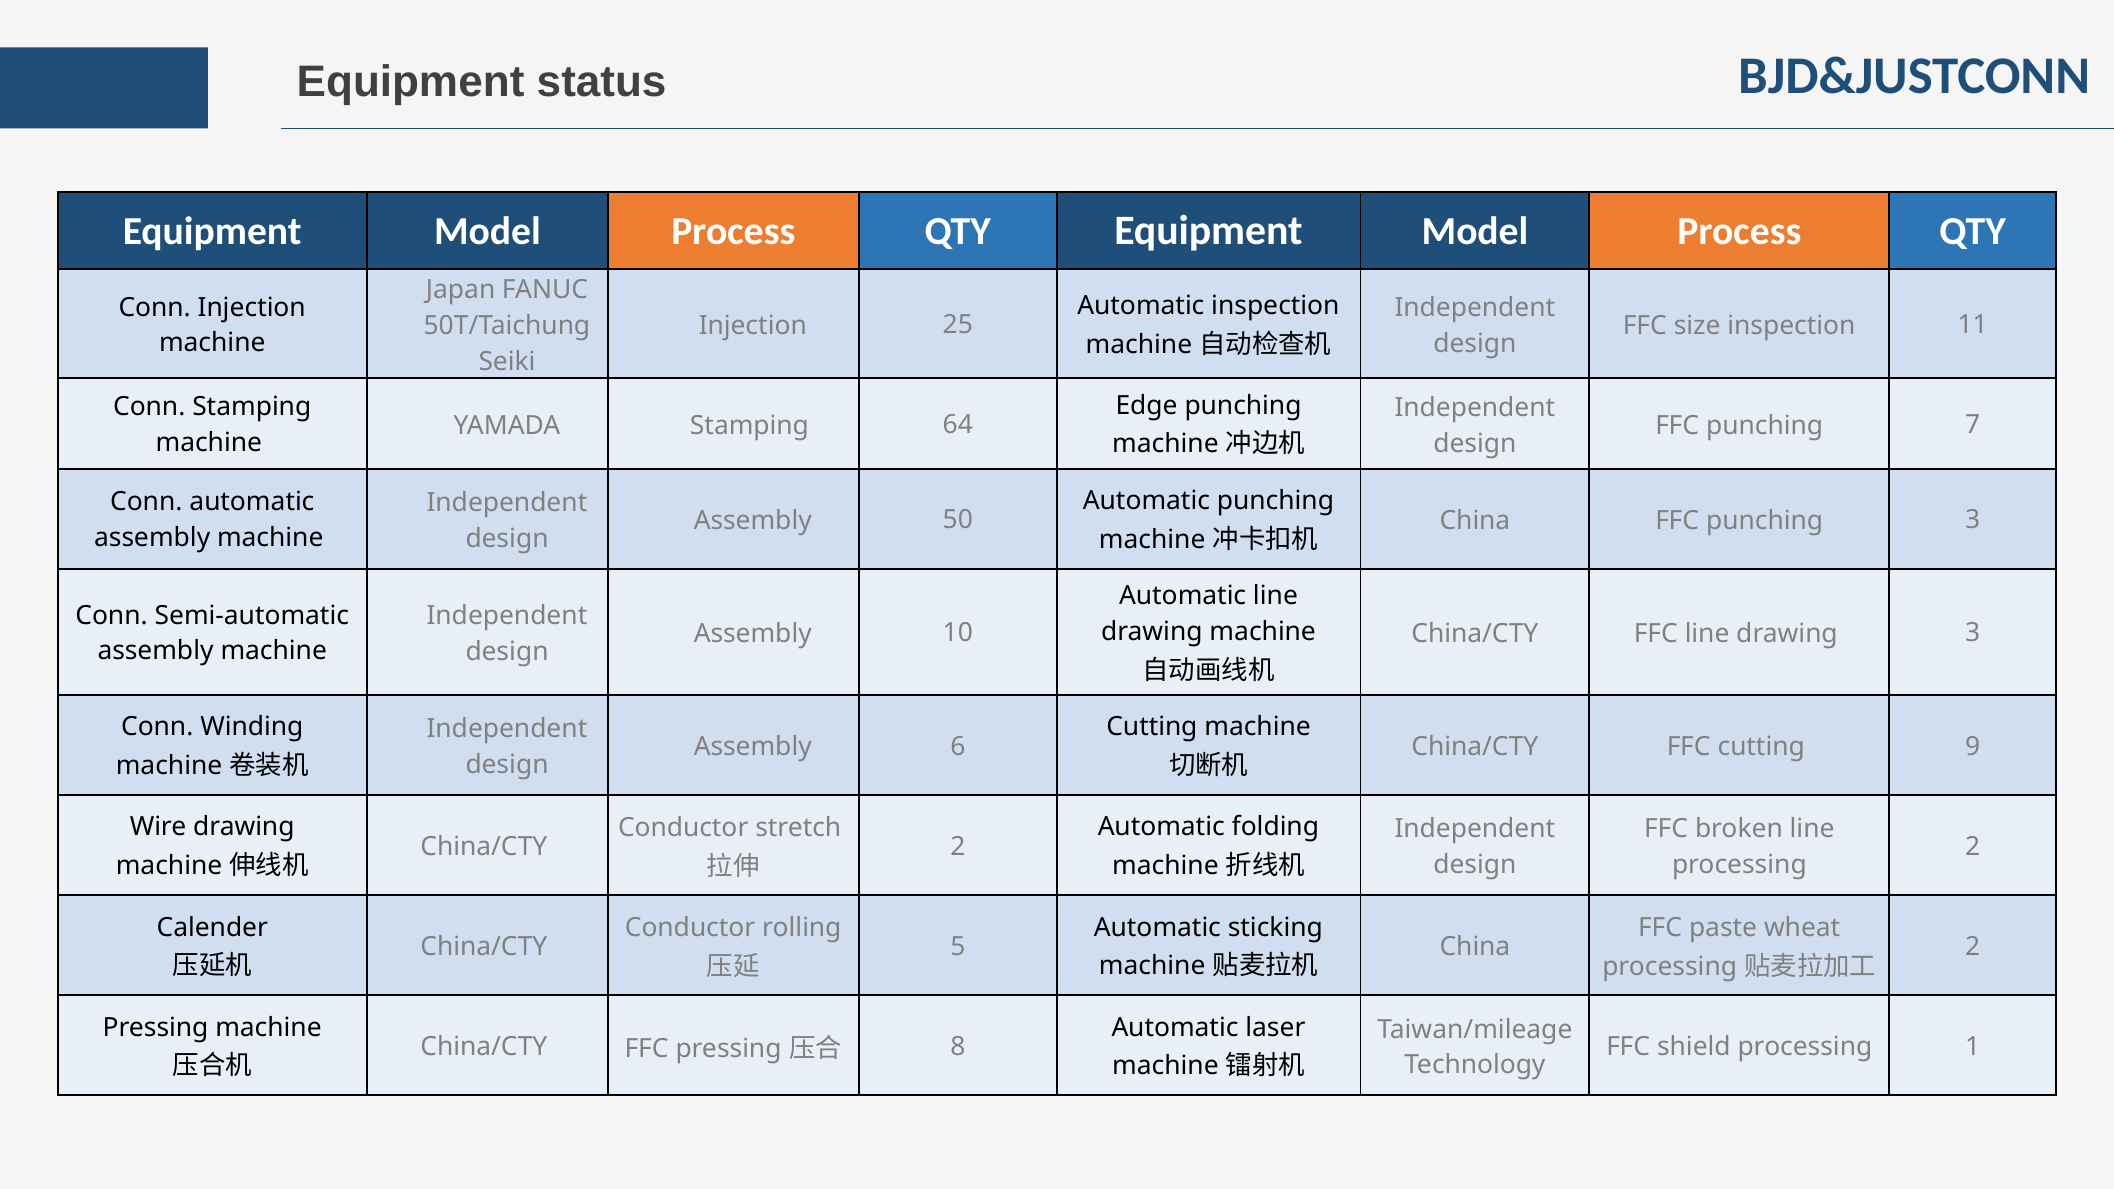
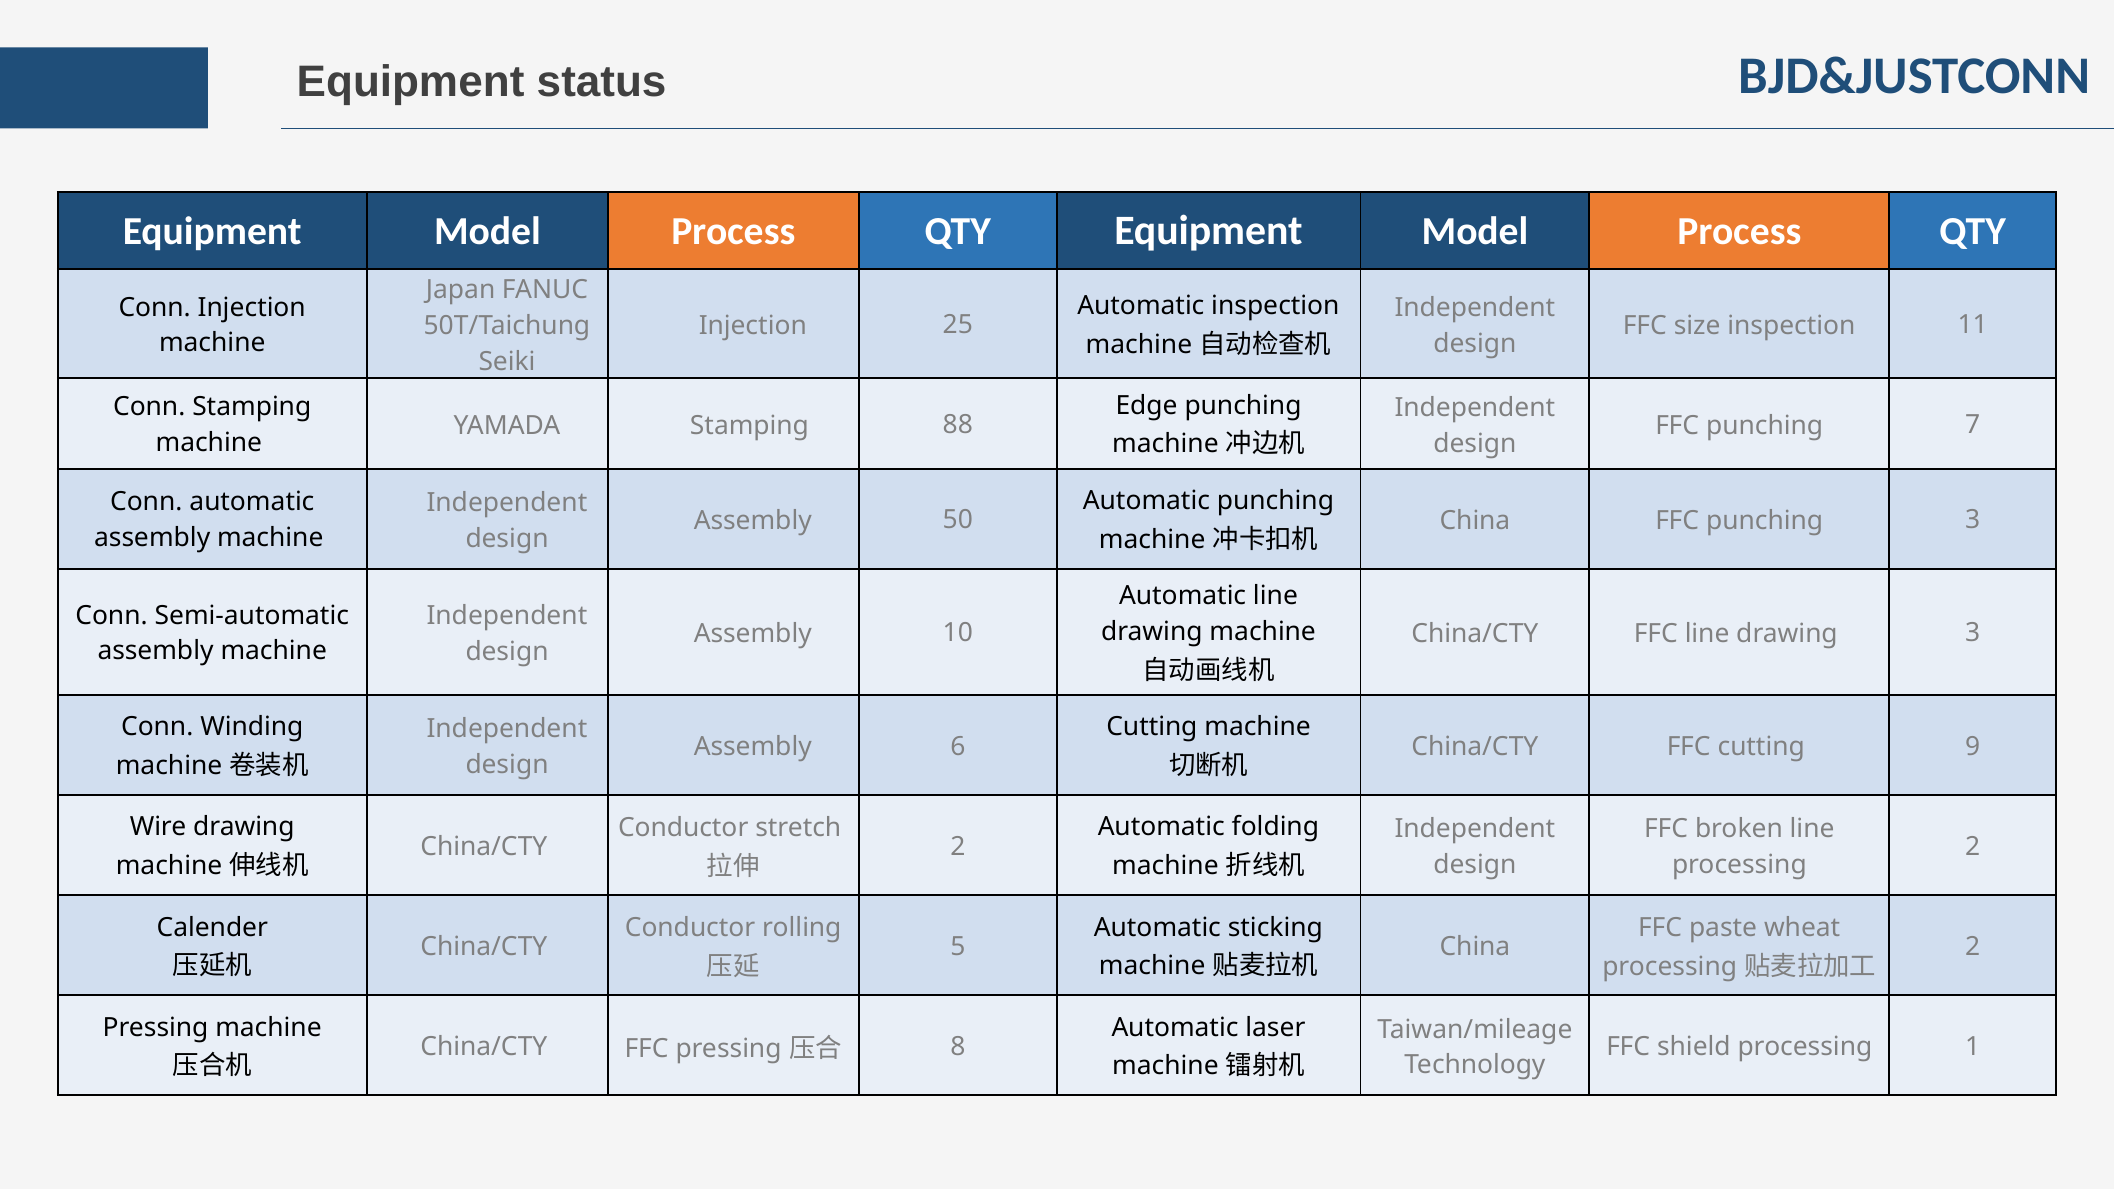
64: 64 -> 88
